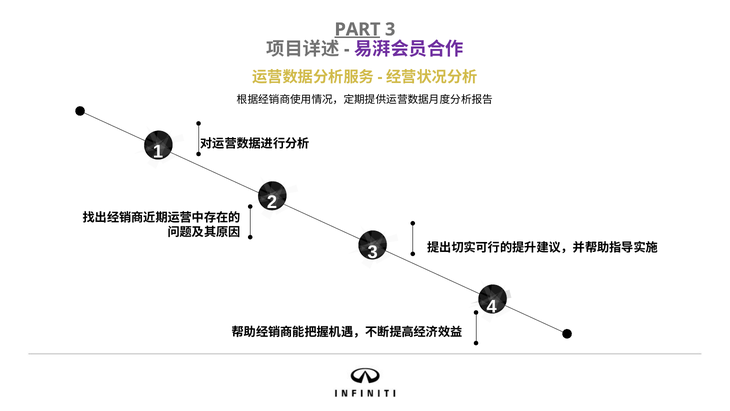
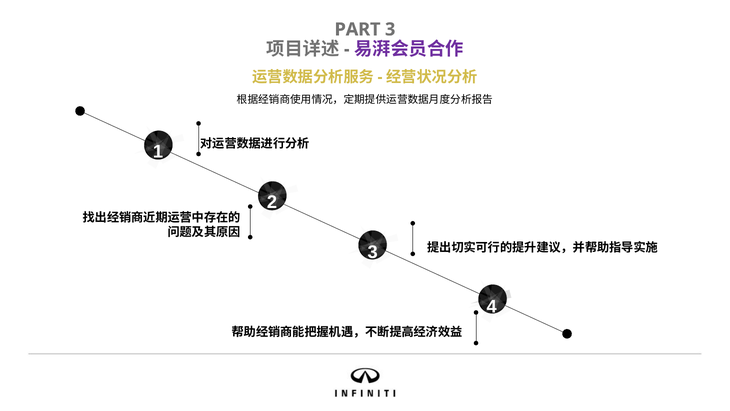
PART underline: present -> none
